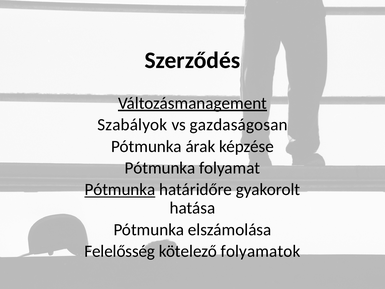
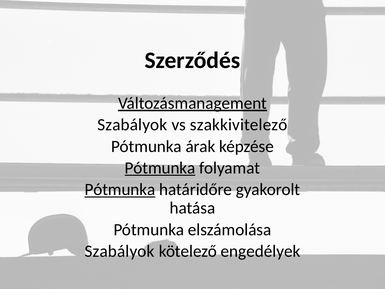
gazdaságosan: gazdaságosan -> szakkivitelező
Pótmunka at (160, 168) underline: none -> present
Felelősség at (120, 251): Felelősség -> Szabályok
folyamatok: folyamatok -> engedélyek
